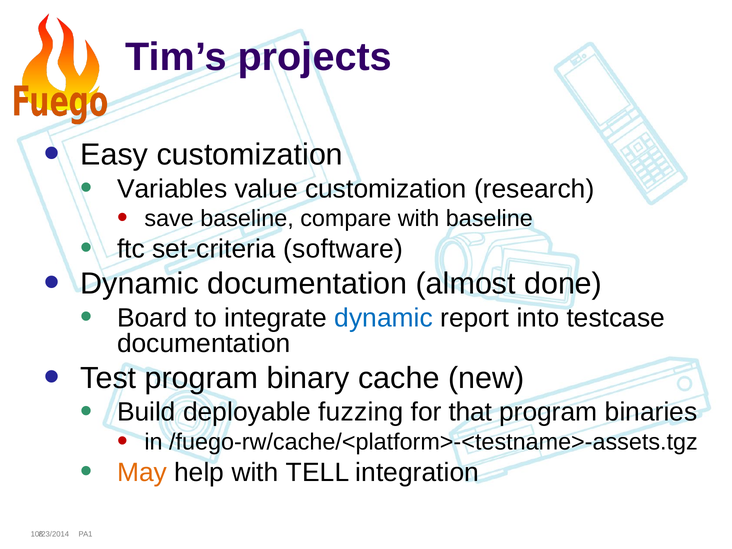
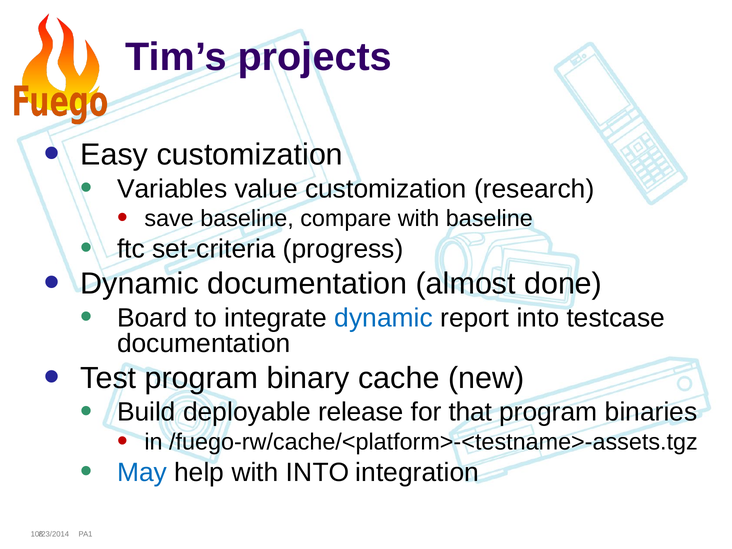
software: software -> progress
fuzzing: fuzzing -> release
May colour: orange -> blue
with TELL: TELL -> INTO
